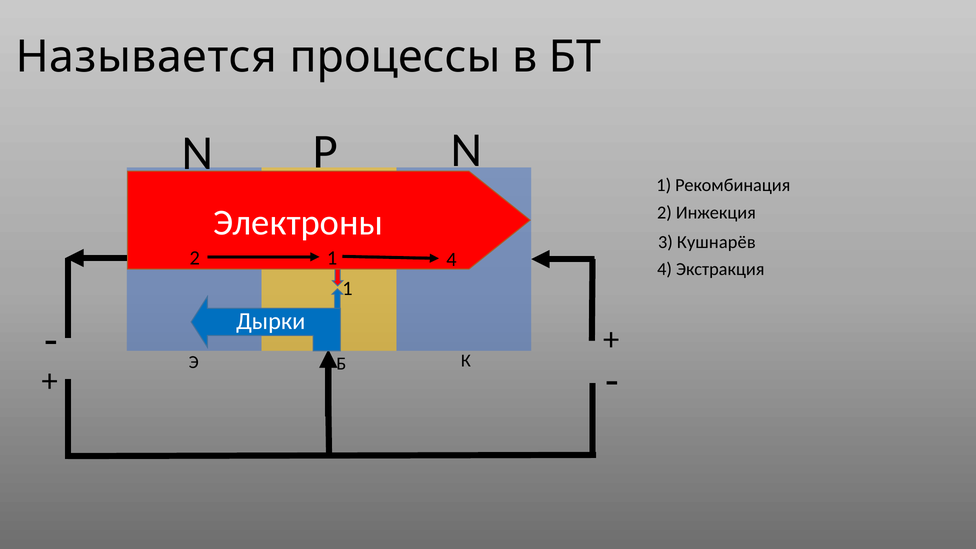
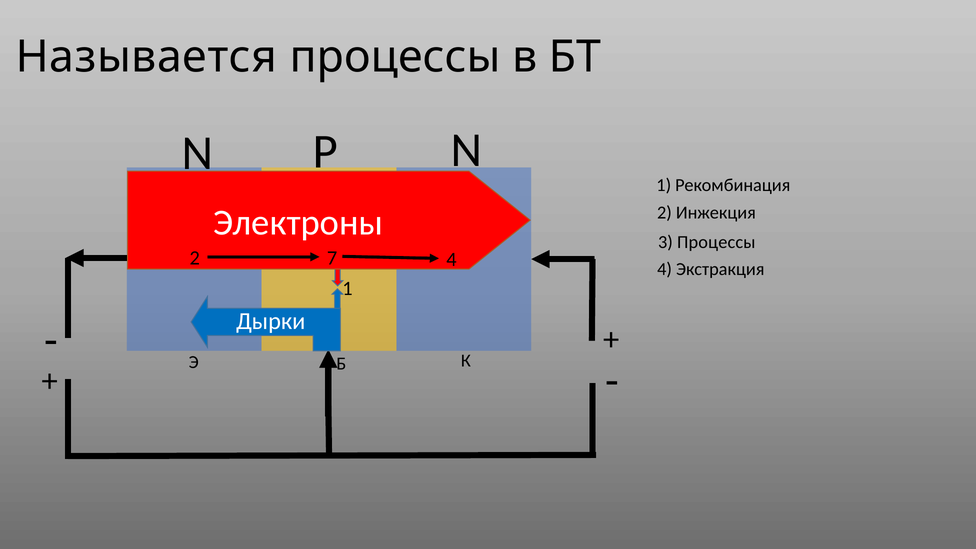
3 Кушнарёв: Кушнарёв -> Процессы
2 1: 1 -> 7
